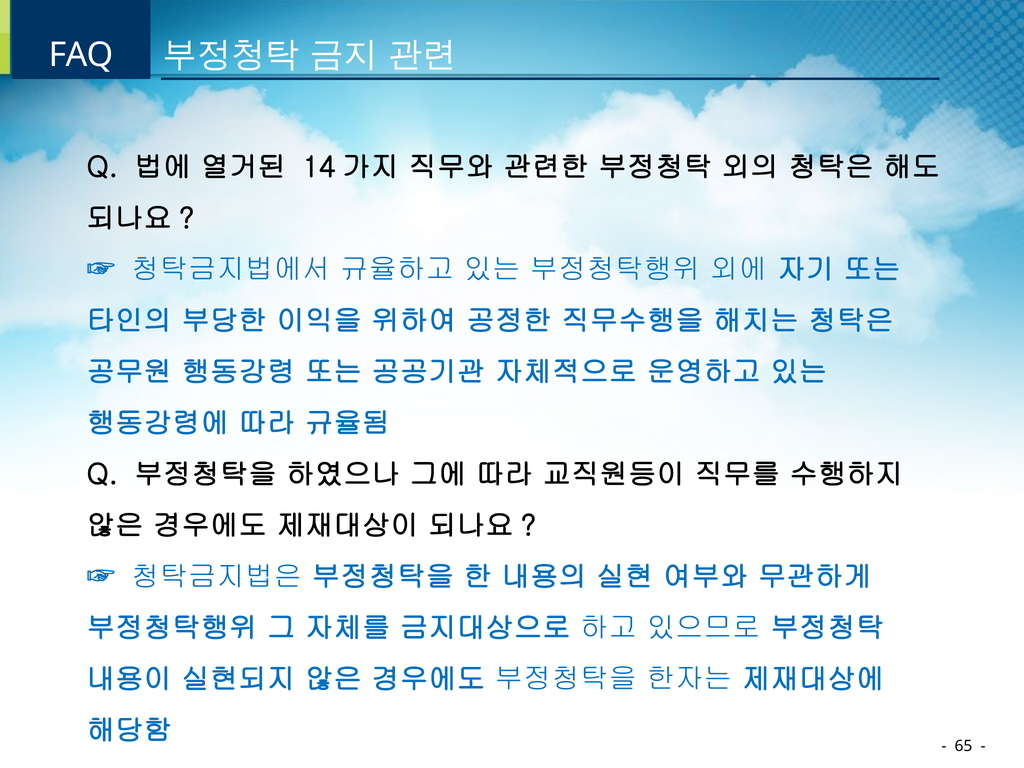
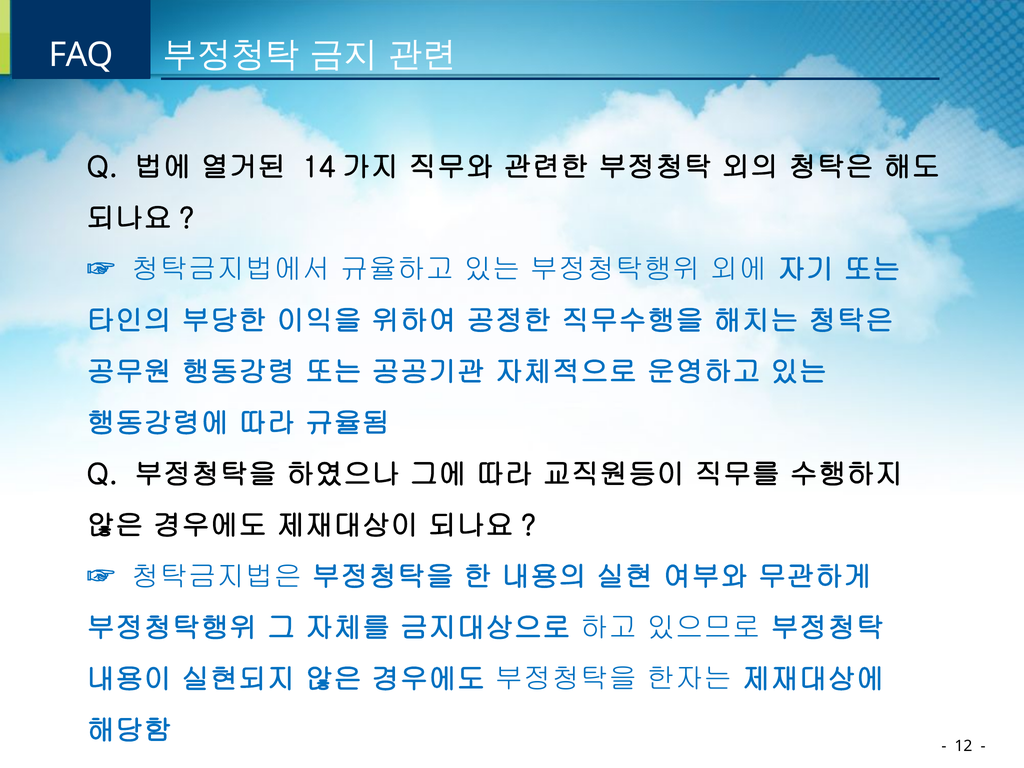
65: 65 -> 12
